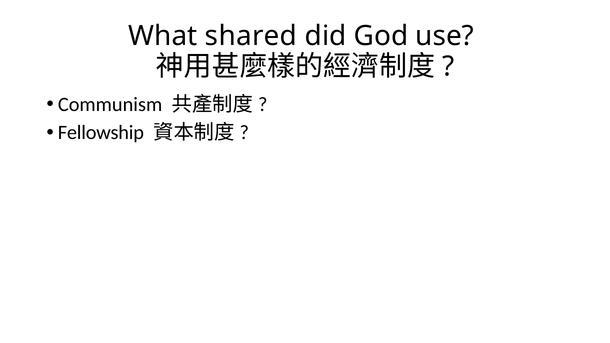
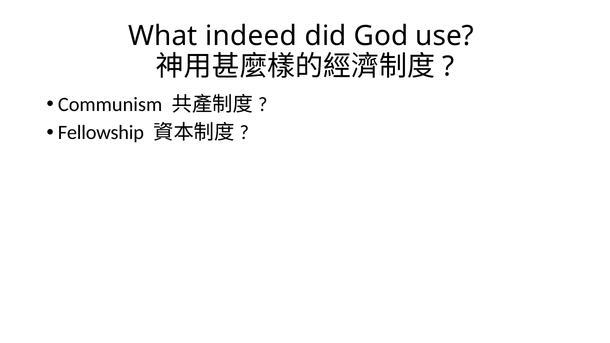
shared: shared -> indeed
